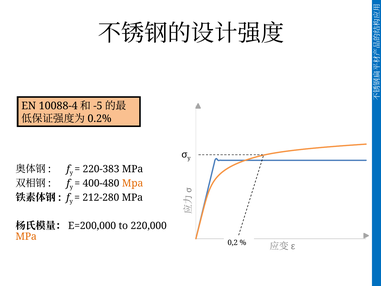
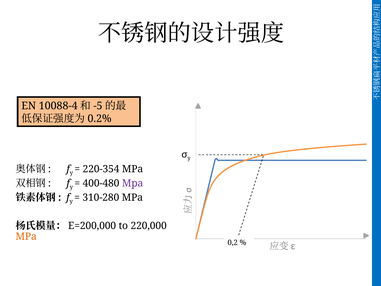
220-383: 220-383 -> 220-354
Mpa at (133, 183) colour: orange -> purple
212-280: 212-280 -> 310-280
